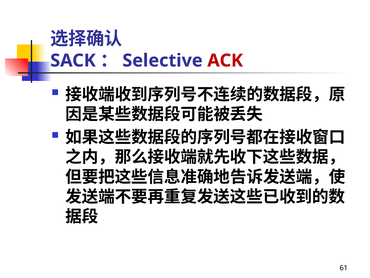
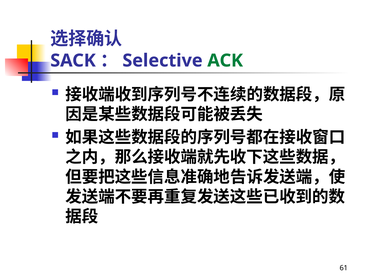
ACK colour: red -> green
